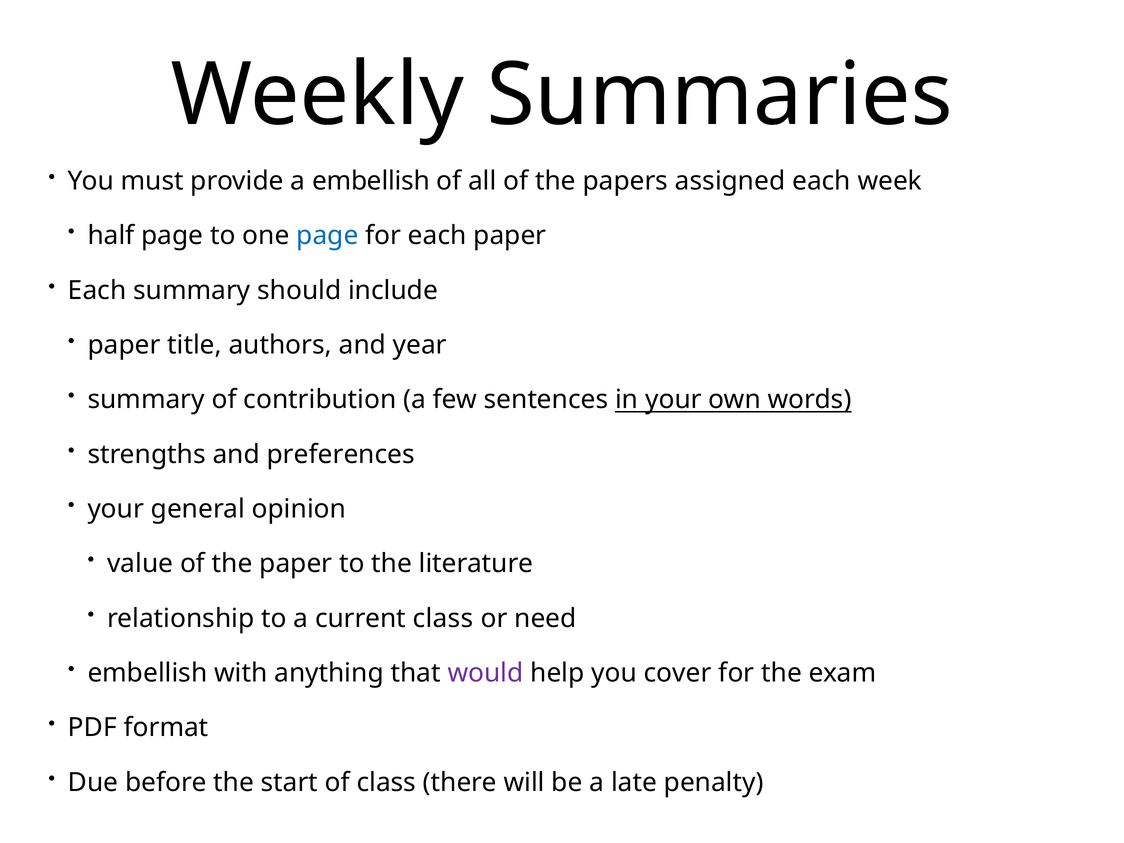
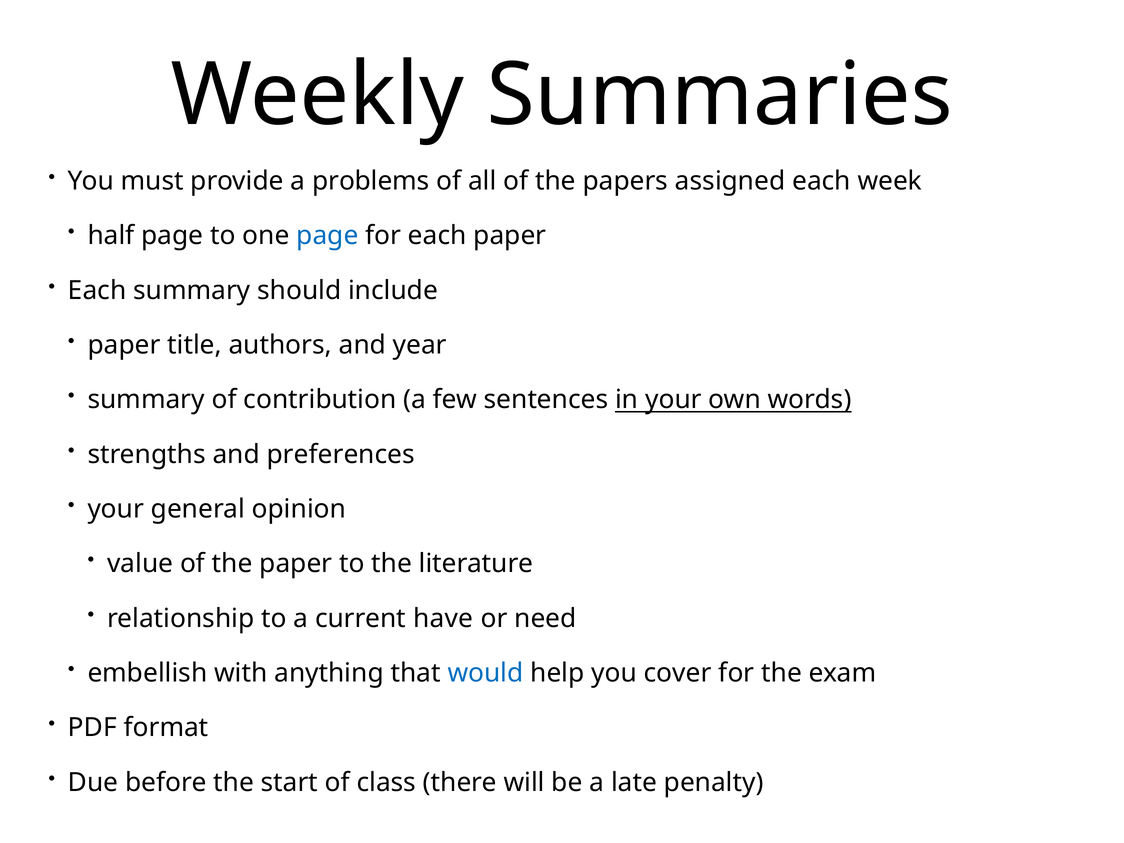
a embellish: embellish -> problems
current class: class -> have
would colour: purple -> blue
